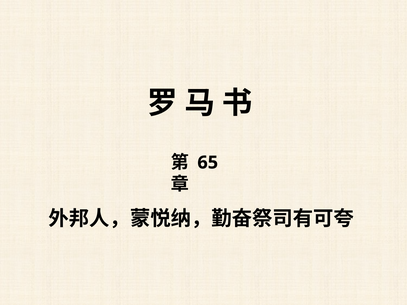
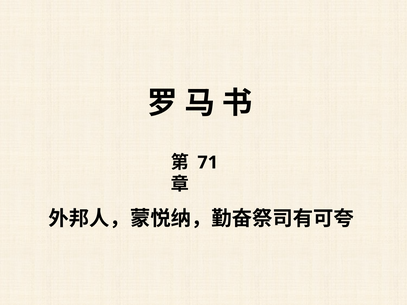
65: 65 -> 71
